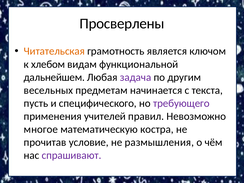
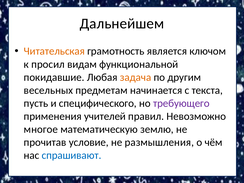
Просверлены: Просверлены -> Дальнейшем
хлебом: хлебом -> просил
дальнейшем: дальнейшем -> покидавшие
задача colour: purple -> orange
костра: костра -> землю
спрашивают colour: purple -> blue
